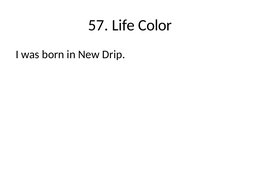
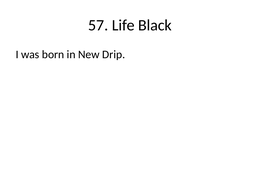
Color: Color -> Black
